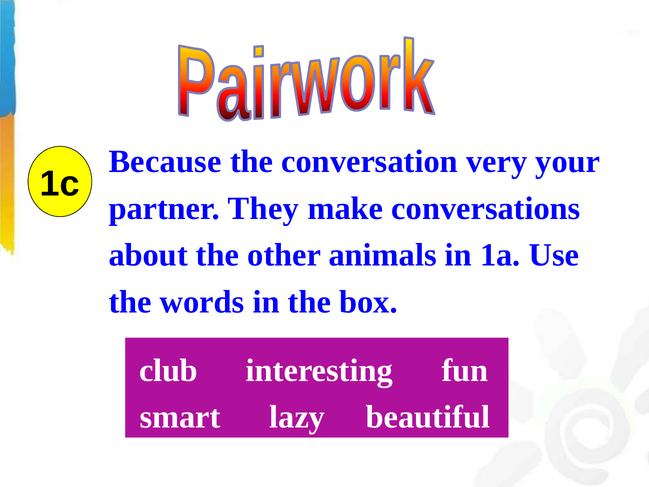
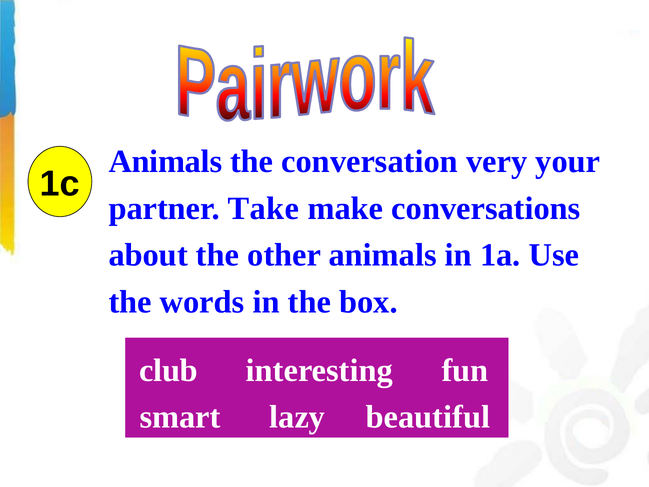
Because at (165, 162): Because -> Animals
They: They -> Take
